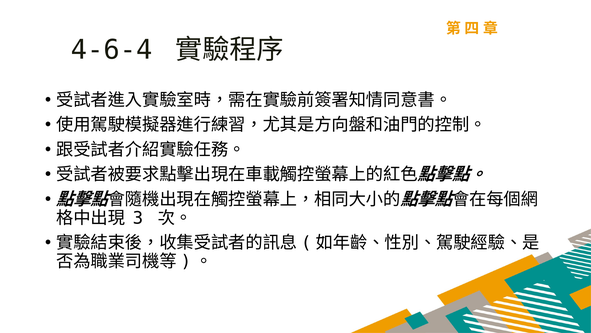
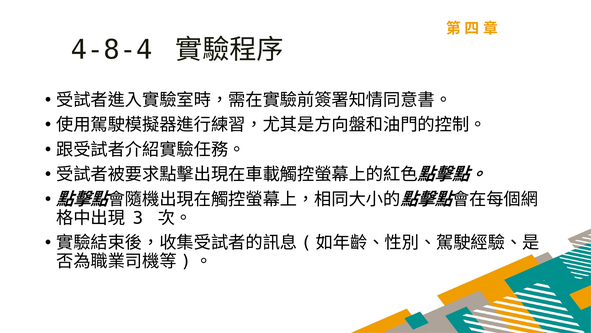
4-6-4: 4-6-4 -> 4-8-4
